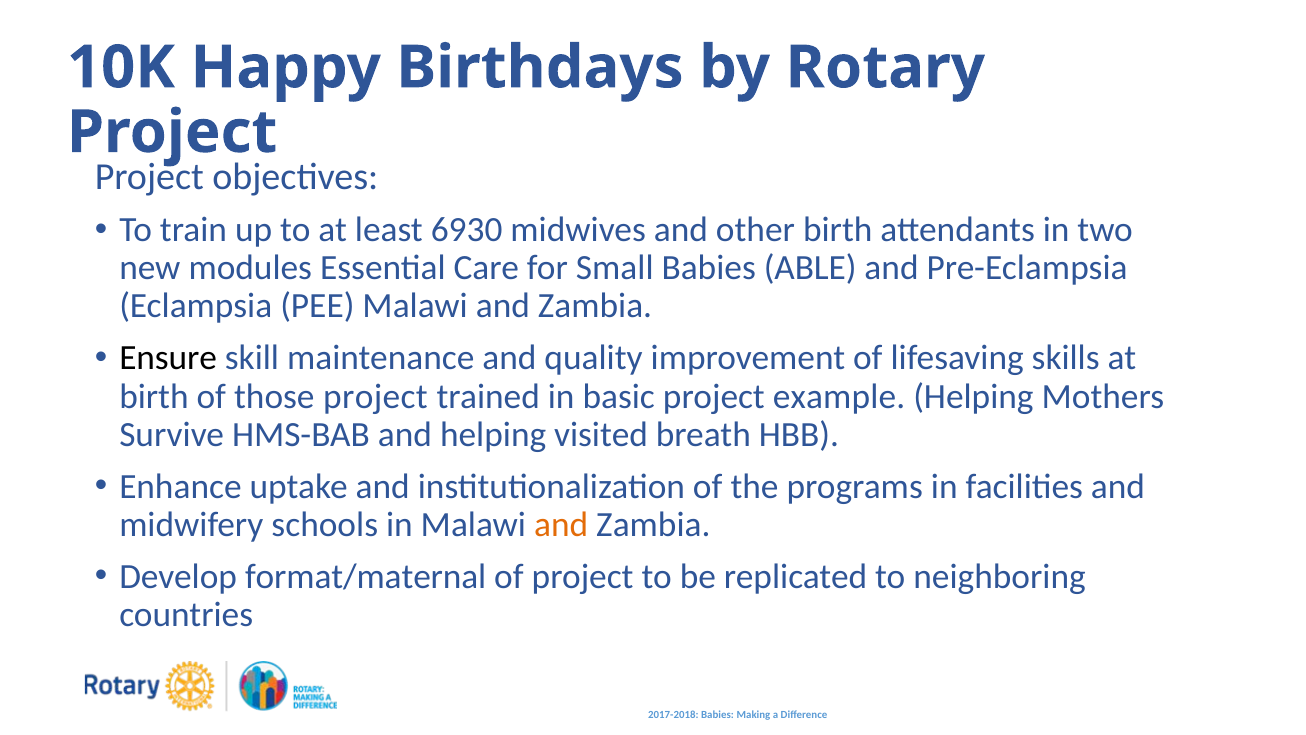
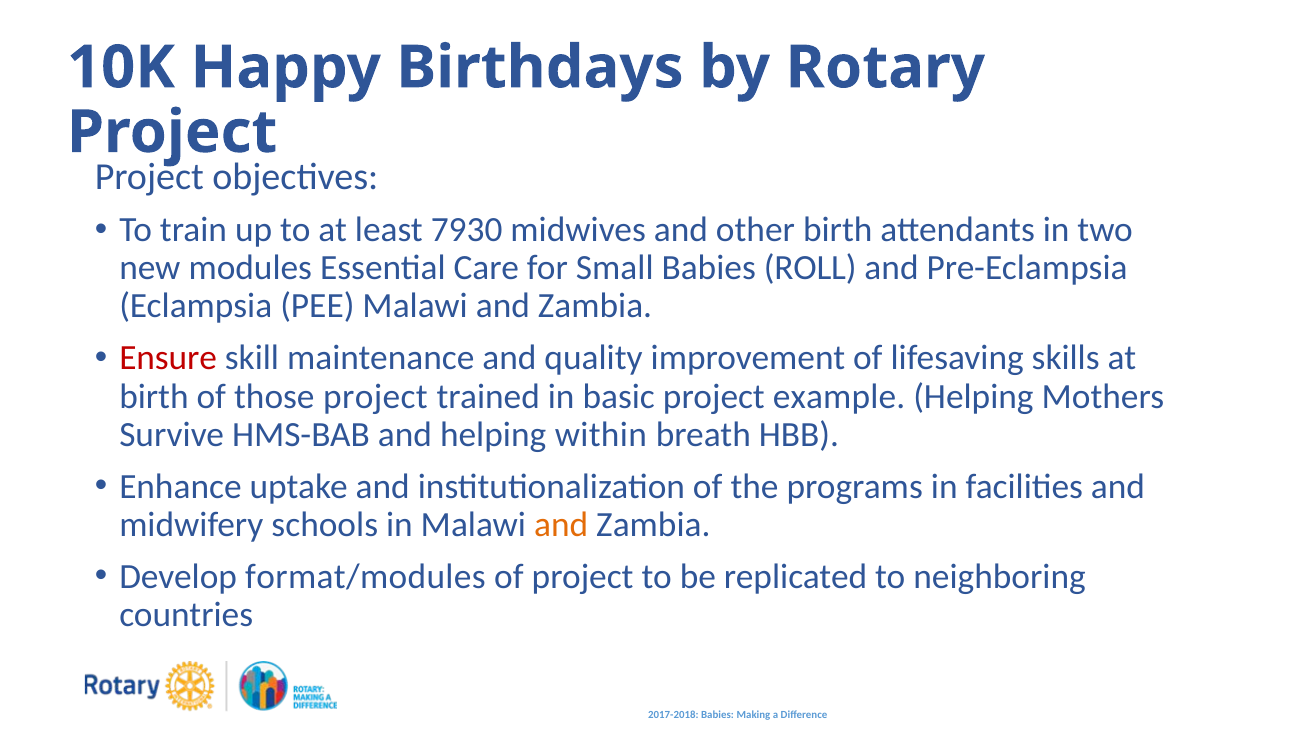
6930: 6930 -> 7930
ABLE: ABLE -> ROLL
Ensure colour: black -> red
visited: visited -> within
format/maternal: format/maternal -> format/modules
